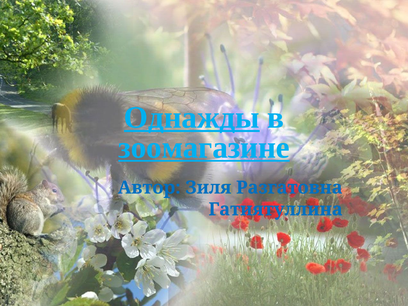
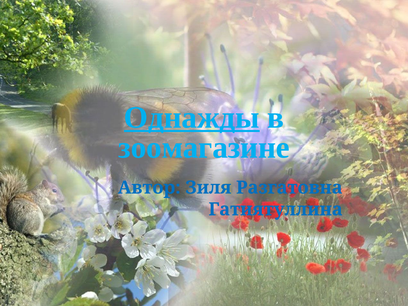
зоомагазине underline: present -> none
